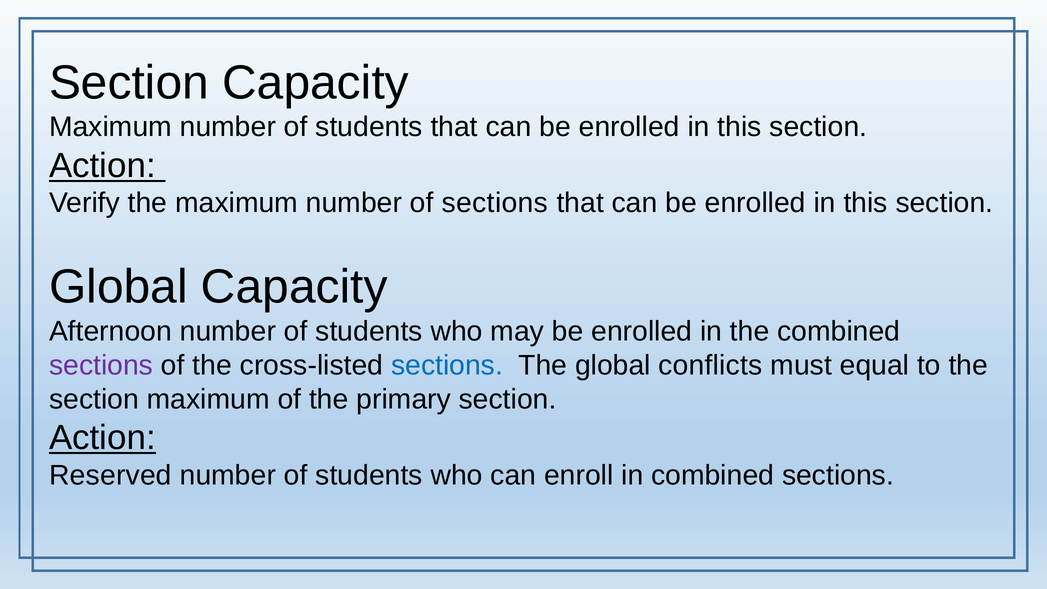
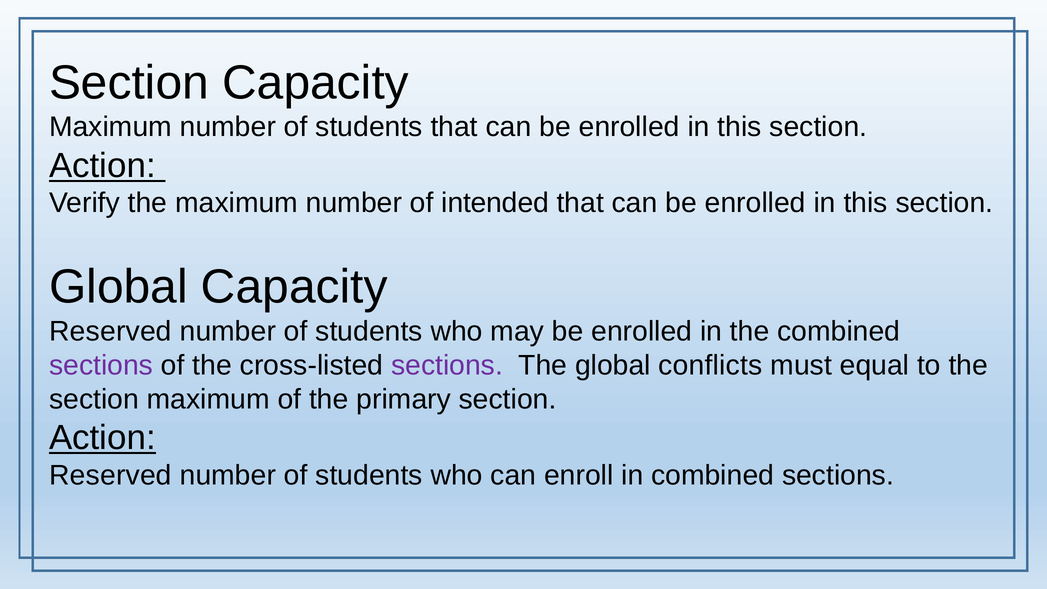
of sections: sections -> intended
Afternoon at (111, 331): Afternoon -> Reserved
sections at (447, 365) colour: blue -> purple
